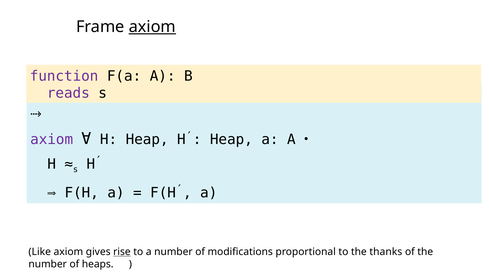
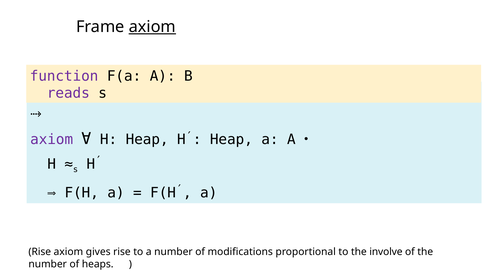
Like at (40, 252): Like -> Rise
rise at (122, 252) underline: present -> none
thanks: thanks -> involve
